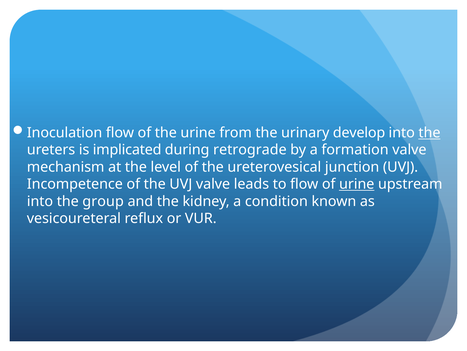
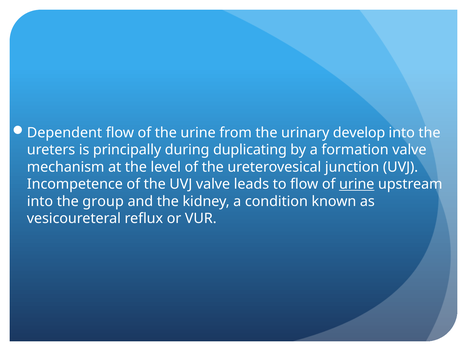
Inoculation: Inoculation -> Dependent
the at (429, 133) underline: present -> none
implicated: implicated -> principally
retrograde: retrograde -> duplicating
